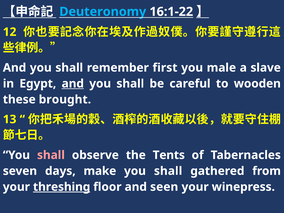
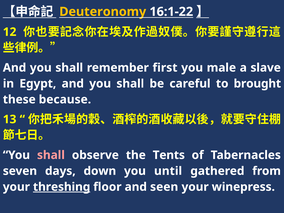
Deuteronomy colour: light blue -> yellow
and at (73, 84) underline: present -> none
wooden: wooden -> brought
brought: brought -> because
make: make -> down
shall at (168, 171): shall -> until
